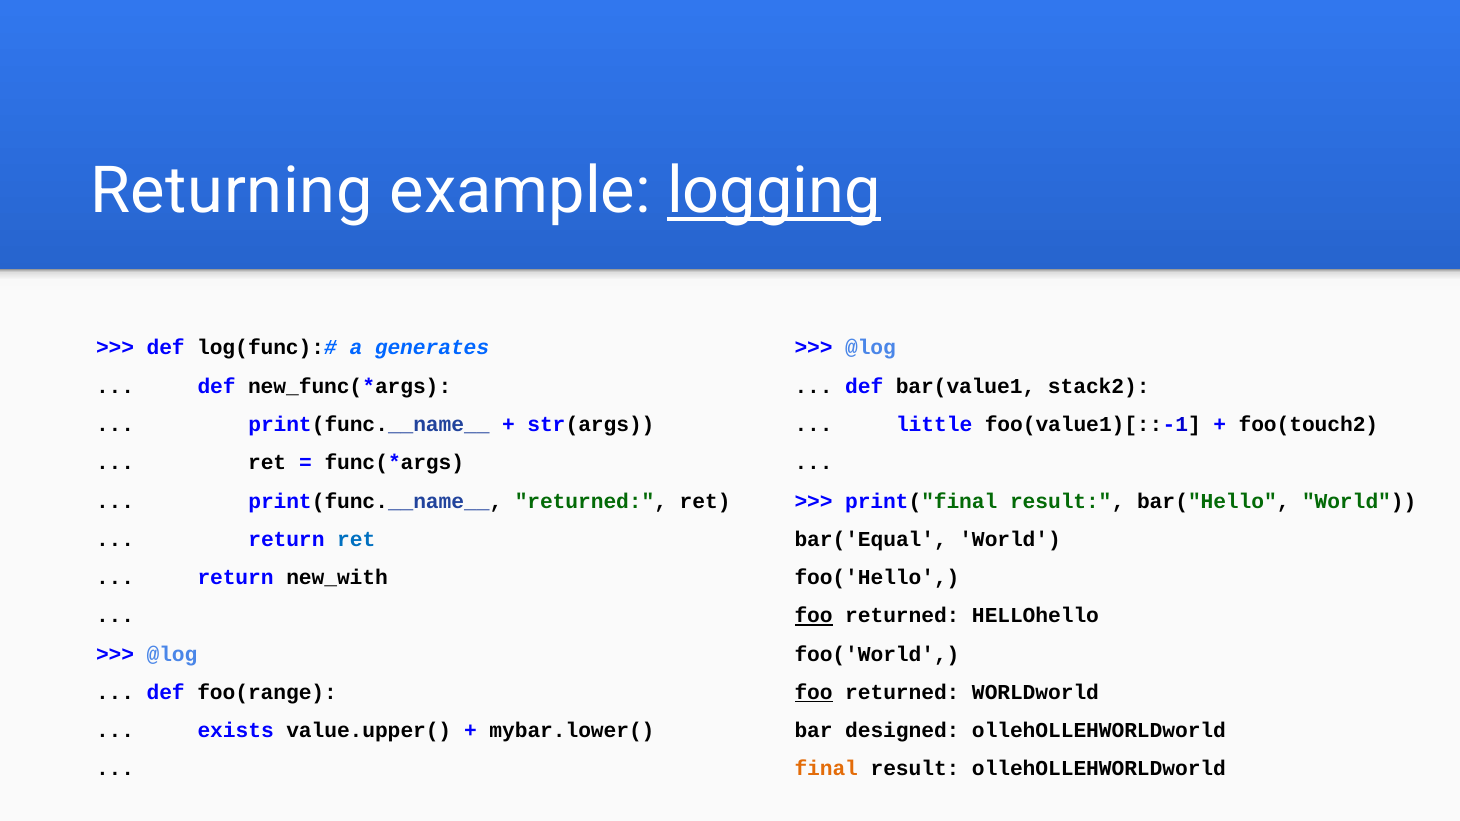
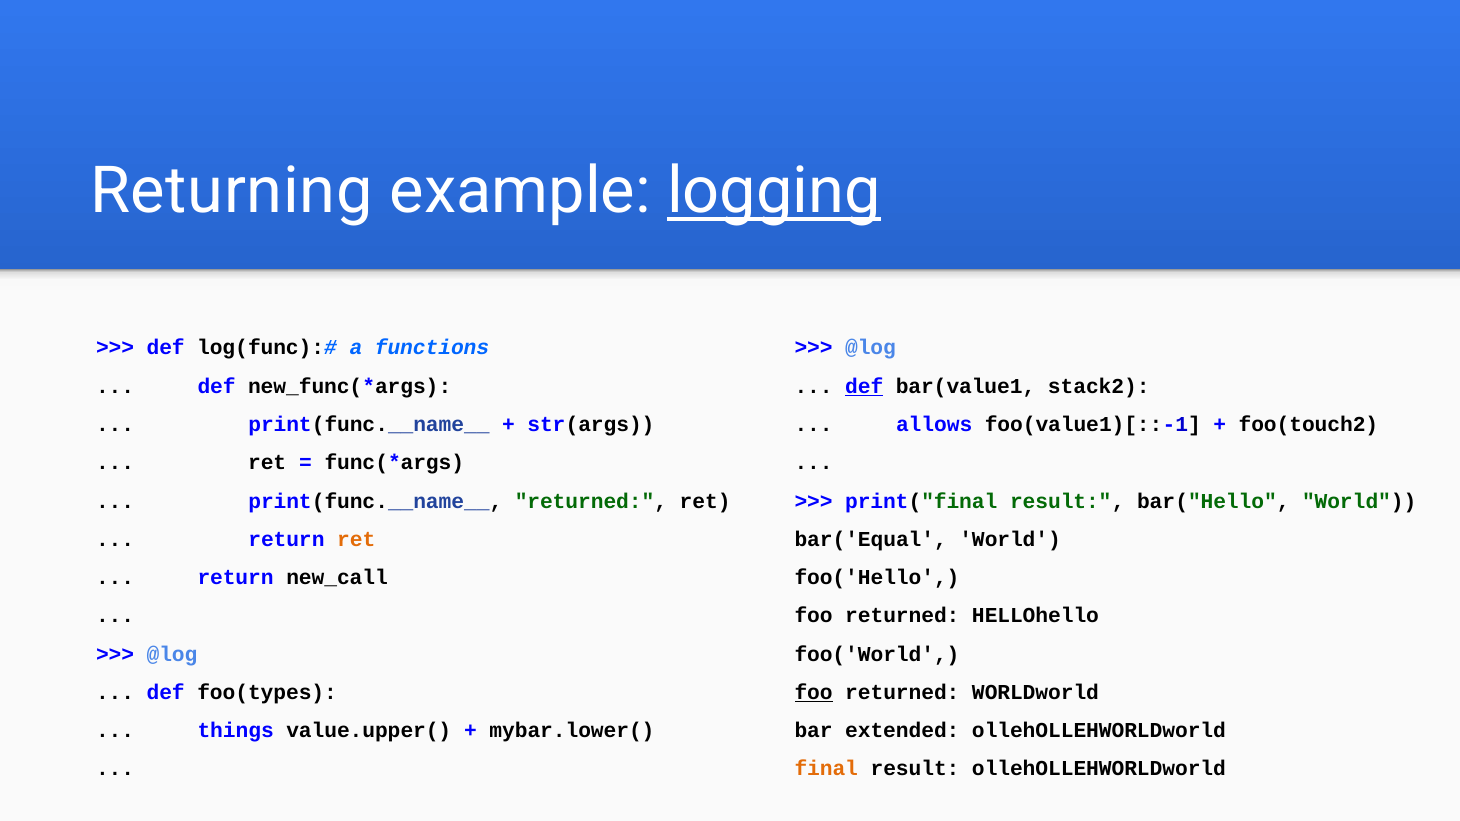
generates: generates -> functions
def at (864, 386) underline: none -> present
little: little -> allows
ret at (356, 539) colour: blue -> orange
new_with: new_with -> new_call
foo at (814, 616) underline: present -> none
foo(range: foo(range -> foo(types
exists: exists -> things
designed: designed -> extended
